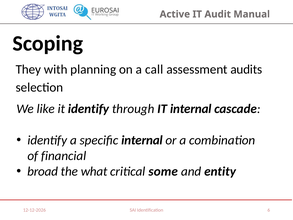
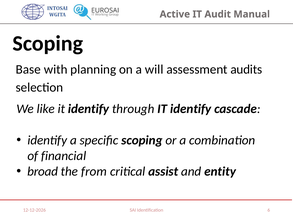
They: They -> Base
call: call -> will
through IT internal: internal -> identify
specific internal: internal -> scoping
what: what -> from
some: some -> assist
